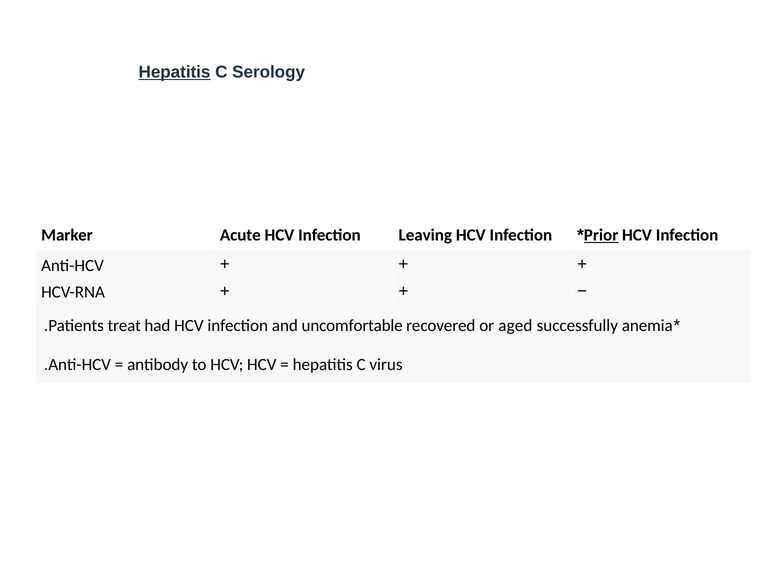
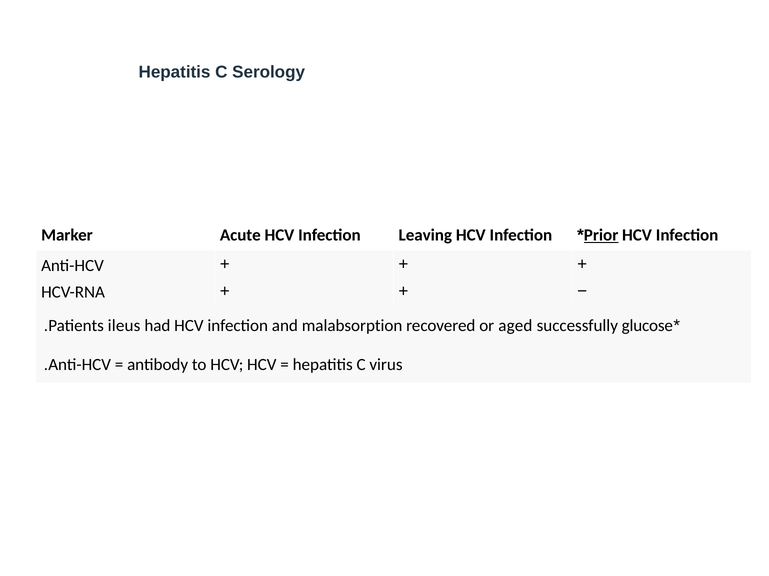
Hepatitis at (175, 72) underline: present -> none
treat: treat -> ileus
uncomfortable: uncomfortable -> malabsorption
anemia: anemia -> glucose
